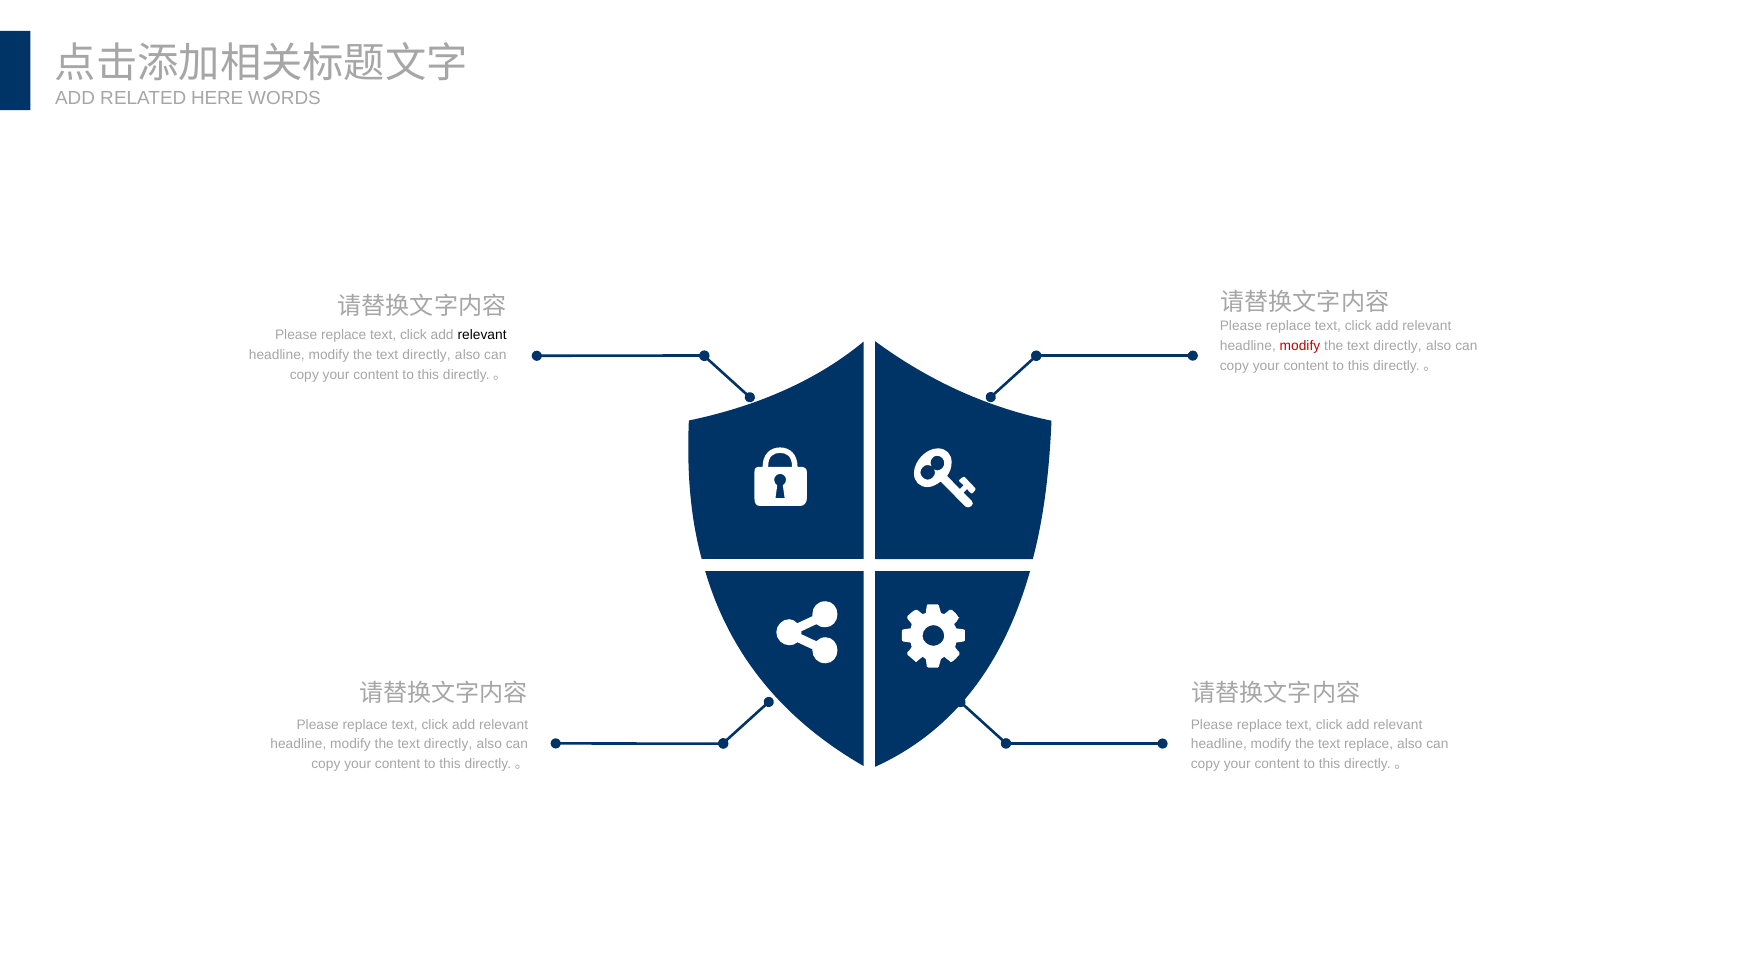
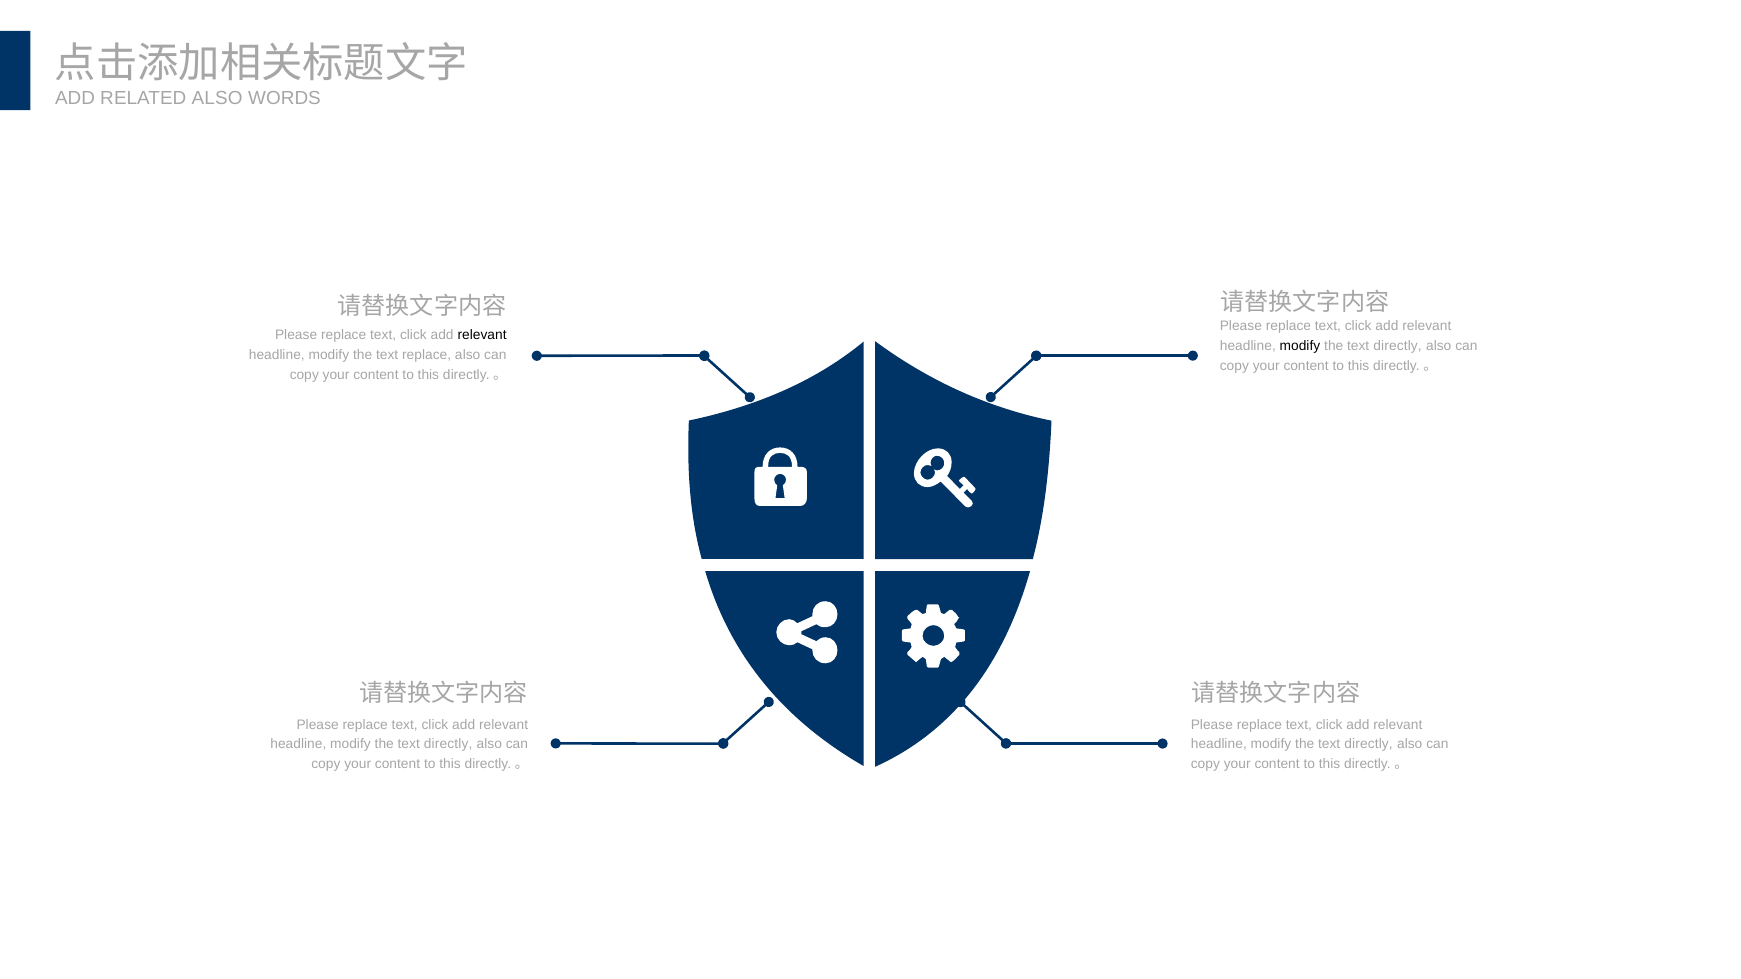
RELATED HERE: HERE -> ALSO
modify at (1300, 346) colour: red -> black
directly at (427, 355): directly -> replace
replace at (1369, 745): replace -> directly
